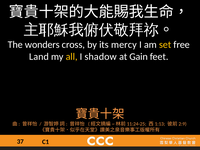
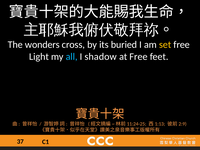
mercy: mercy -> buried
Land: Land -> Light
all colour: yellow -> light blue
at Gain: Gain -> Free
